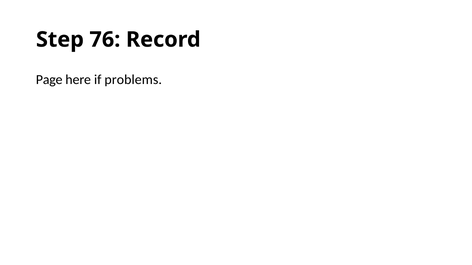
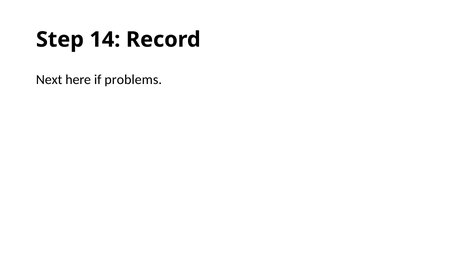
76: 76 -> 14
Page: Page -> Next
